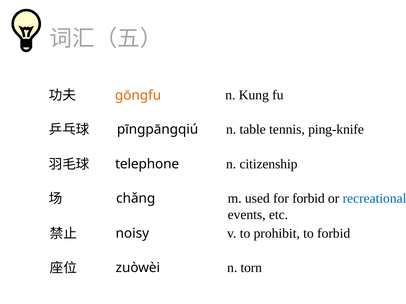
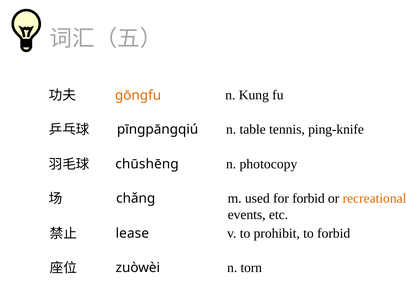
citizenship: citizenship -> photocopy
telephone: telephone -> chūshēng
recreational colour: blue -> orange
noisy: noisy -> lease
